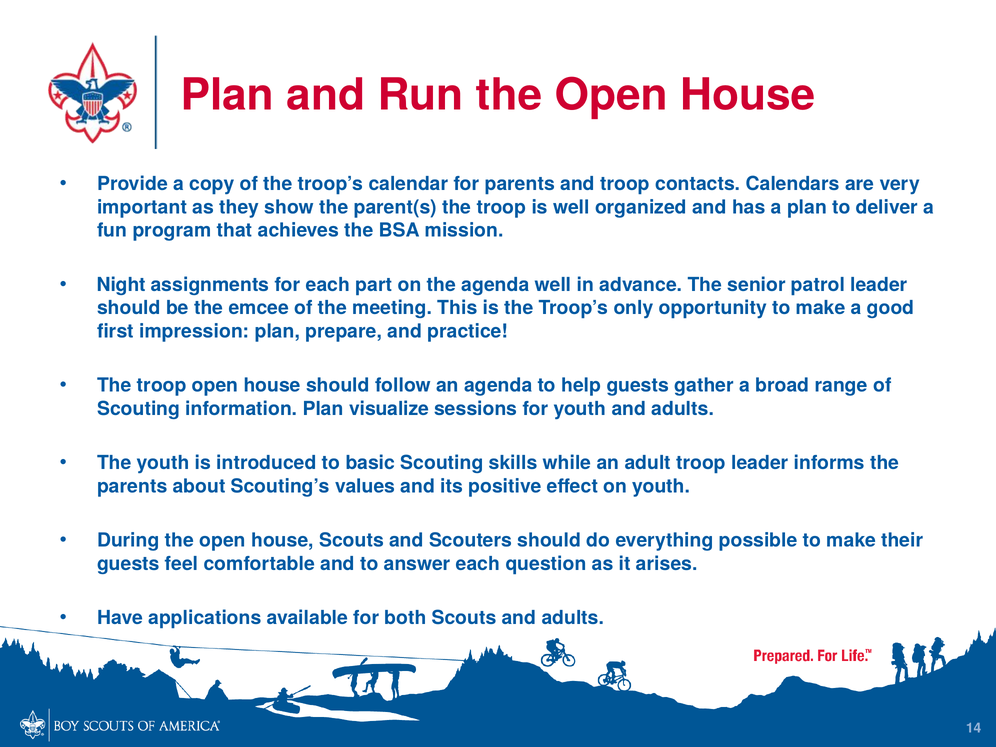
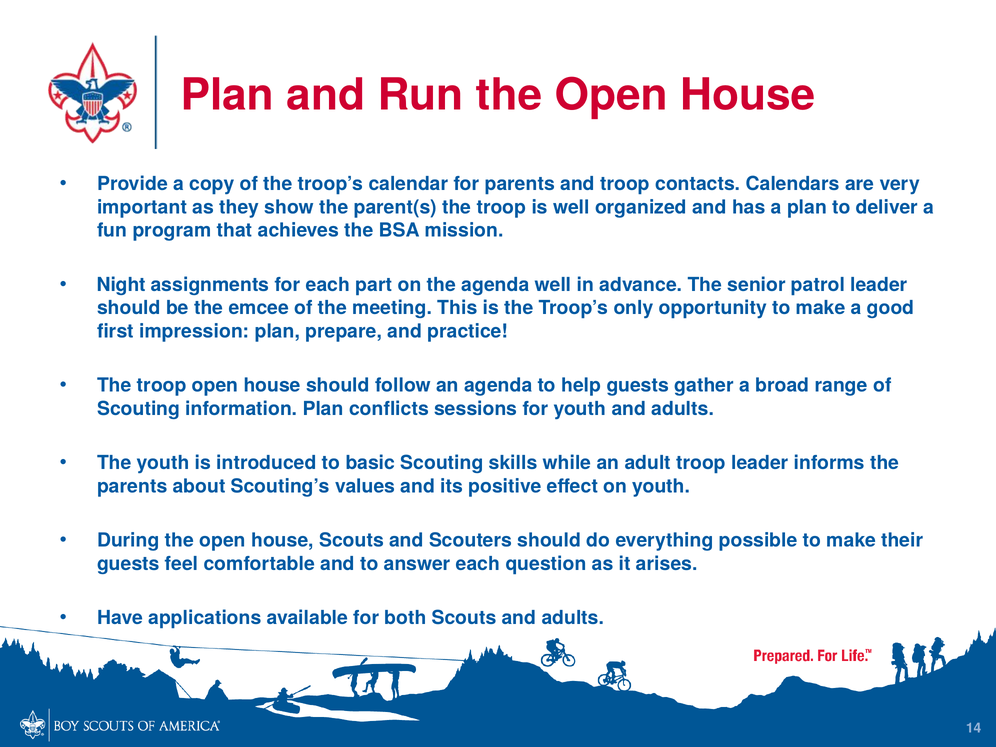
visualize: visualize -> conflicts
